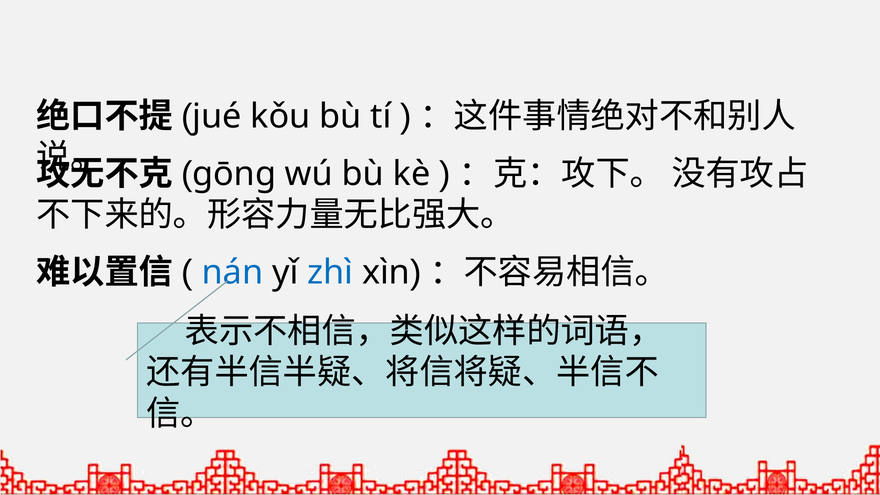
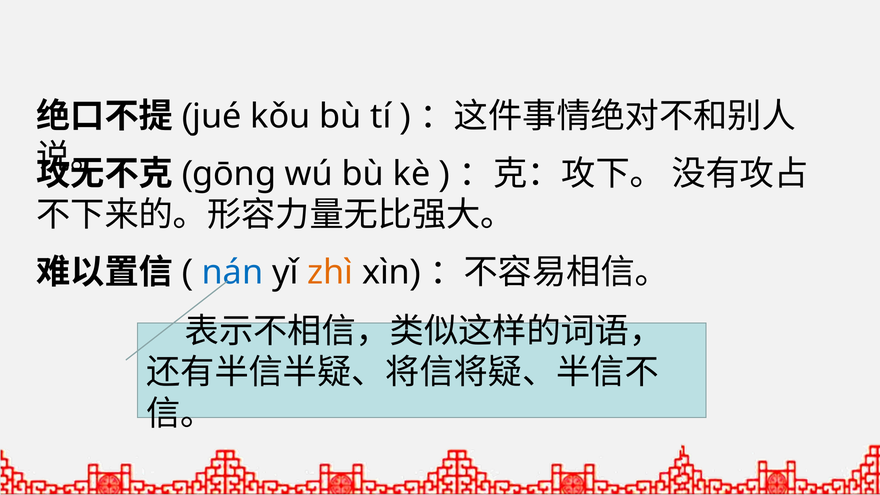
zhì colour: blue -> orange
